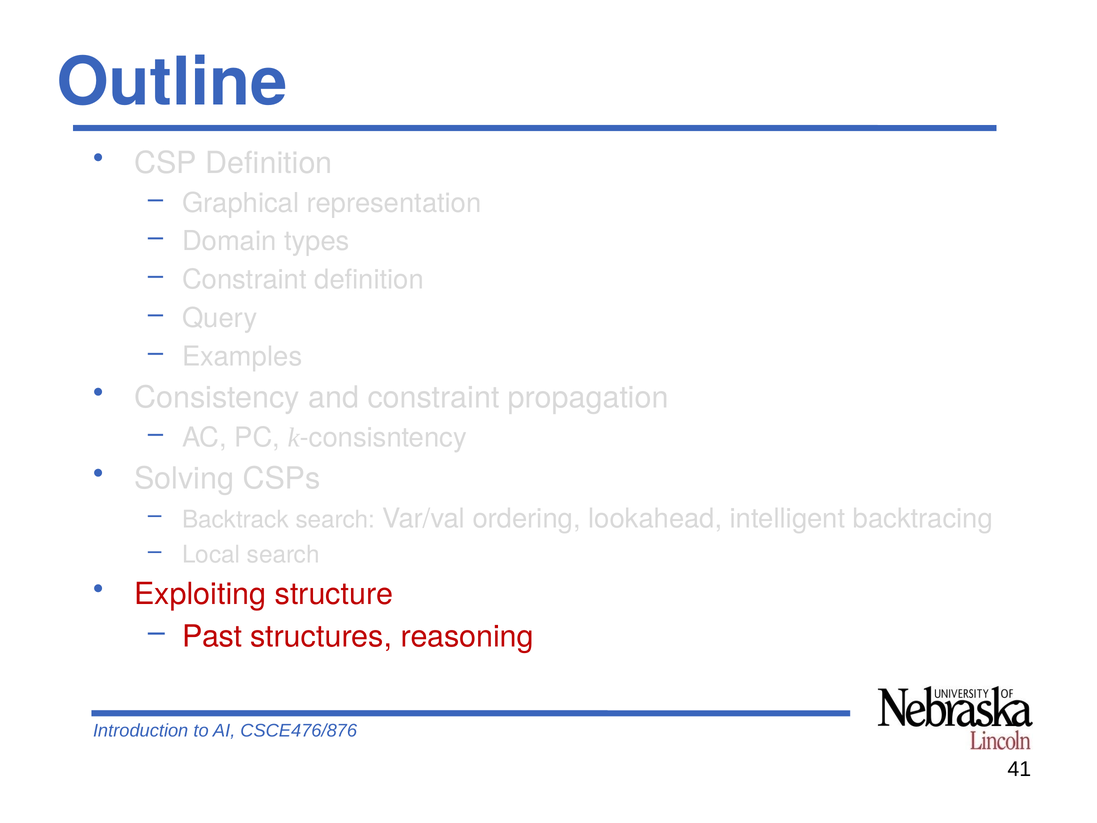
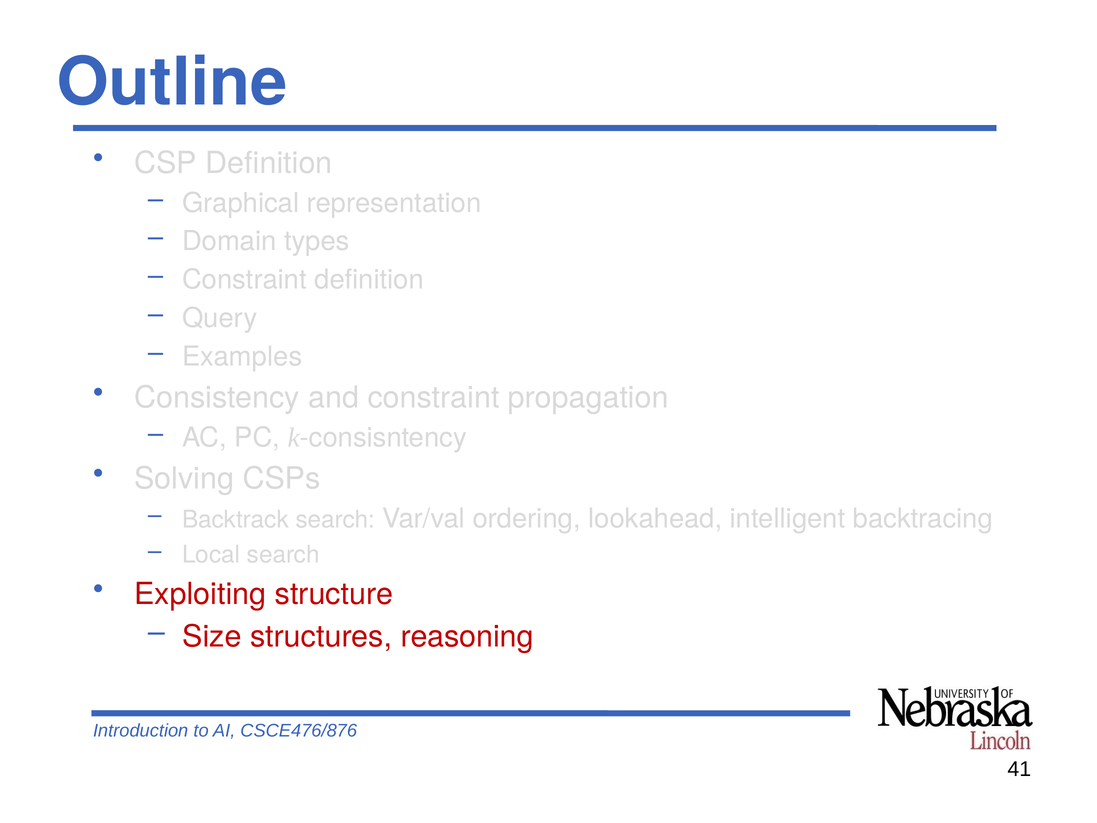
Past: Past -> Size
